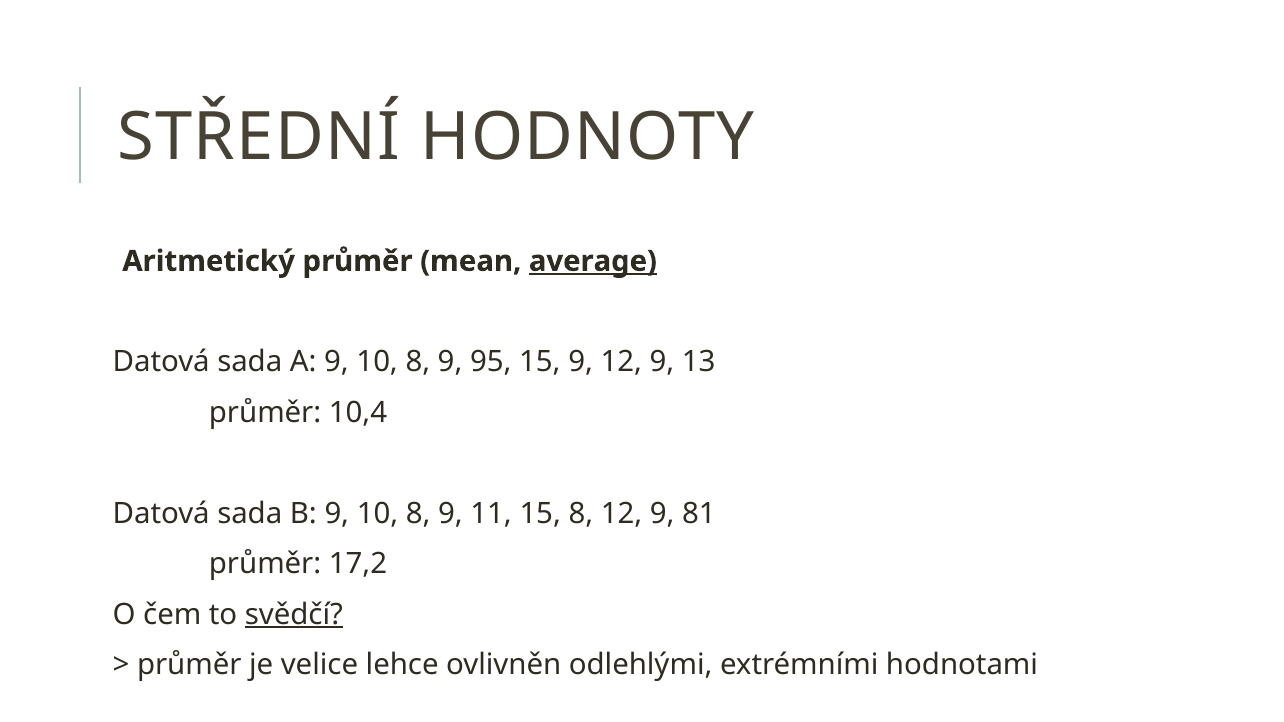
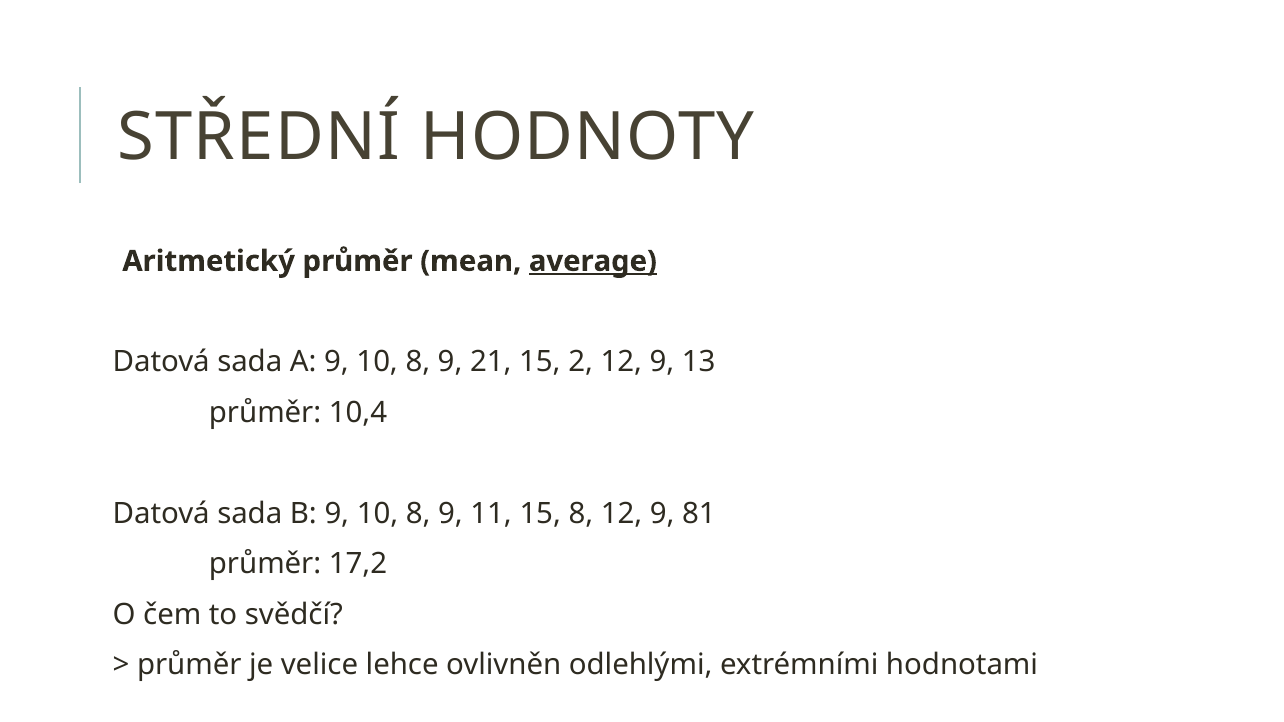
95: 95 -> 21
15 9: 9 -> 2
svědčí underline: present -> none
